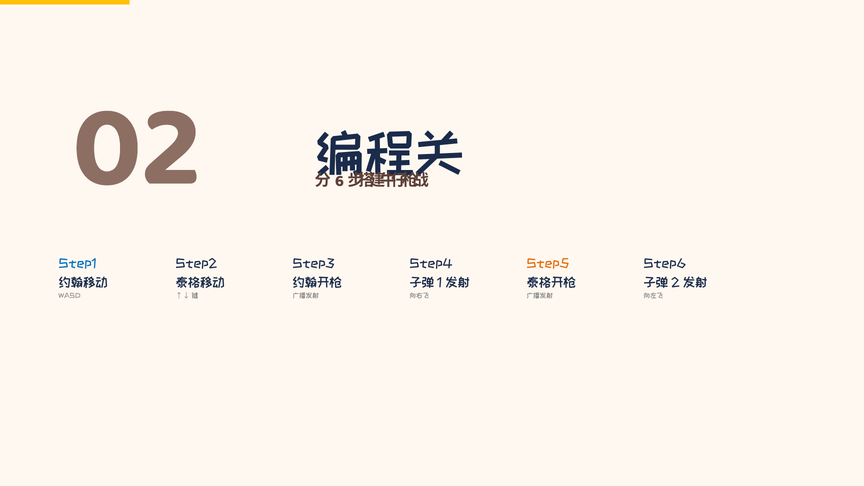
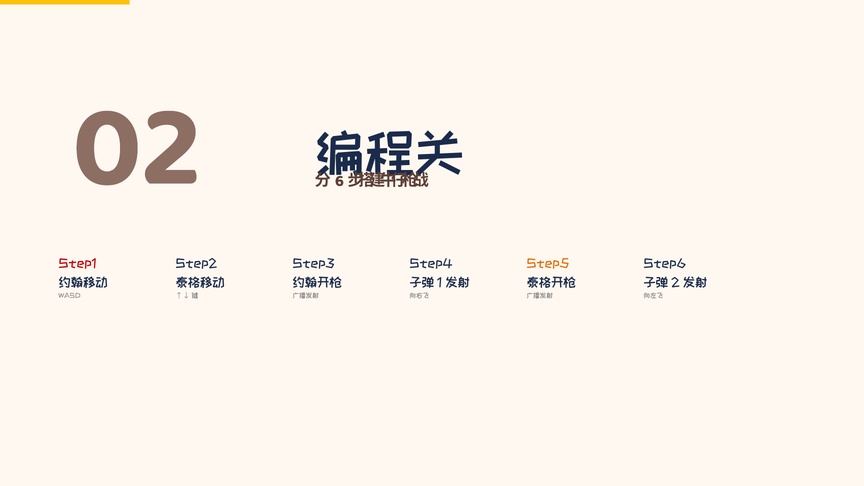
Step1 colour: blue -> red
